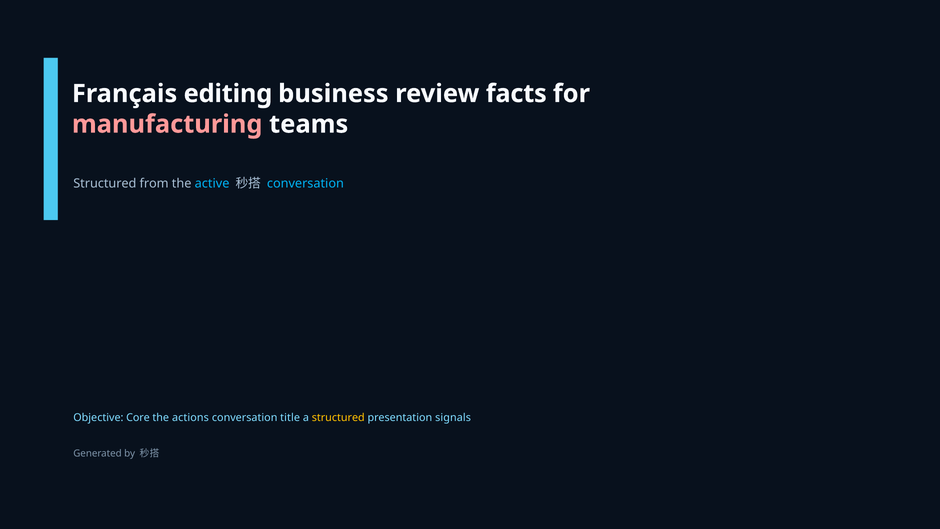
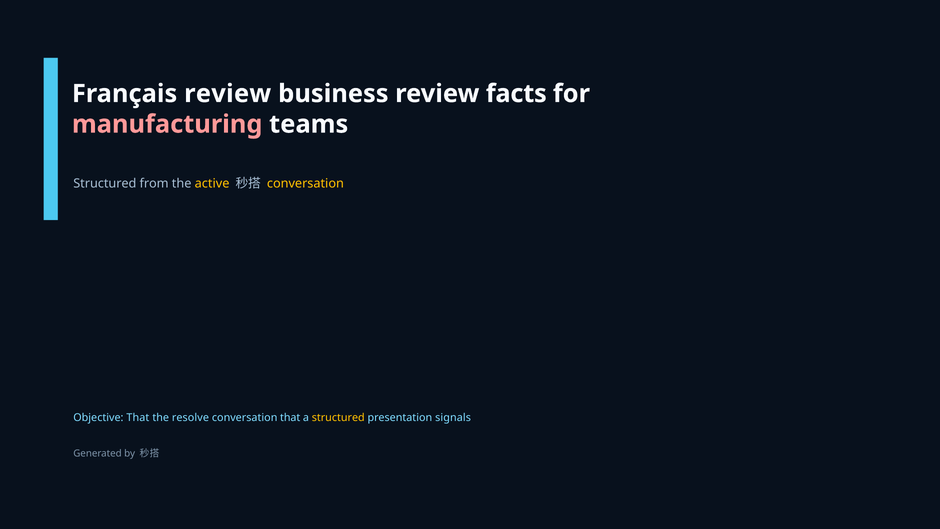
Français editing: editing -> review
active colour: light blue -> yellow
conversation at (305, 183) colour: light blue -> yellow
Objective Core: Core -> That
actions: actions -> resolve
conversation title: title -> that
